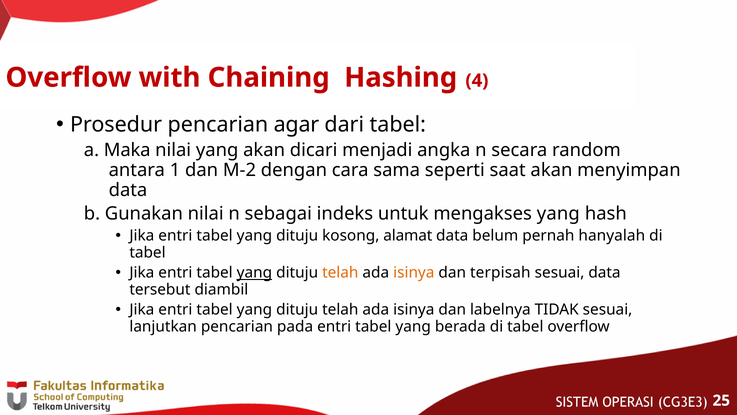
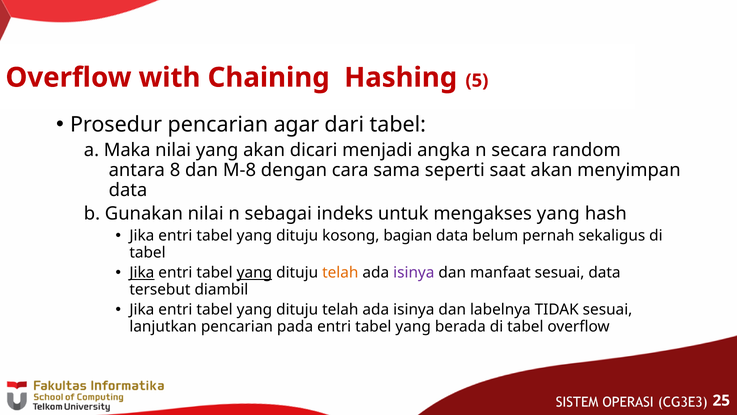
4: 4 -> 5
1: 1 -> 8
M-2: M-2 -> M-8
alamat: alamat -> bagian
hanyalah: hanyalah -> sekaligus
Jika at (142, 273) underline: none -> present
isinya at (414, 273) colour: orange -> purple
terpisah: terpisah -> manfaat
